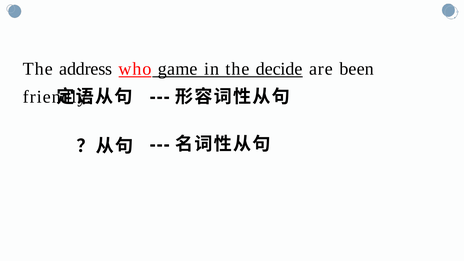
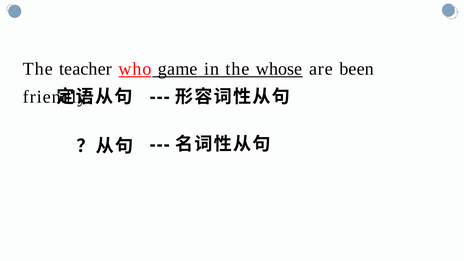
address: address -> teacher
decide: decide -> whose
